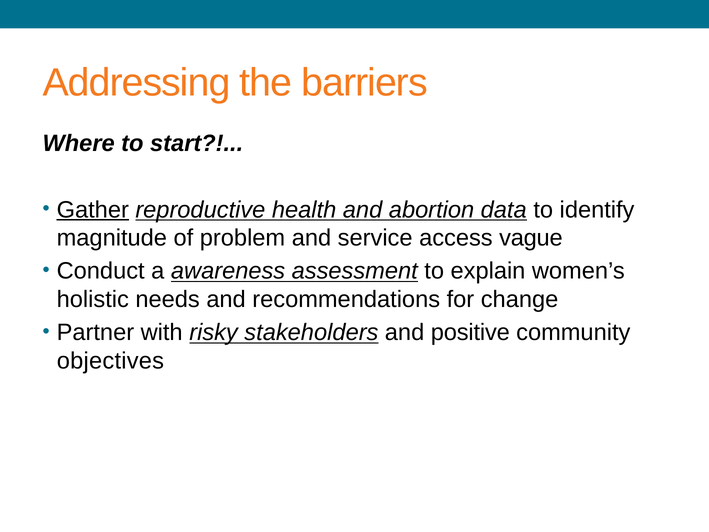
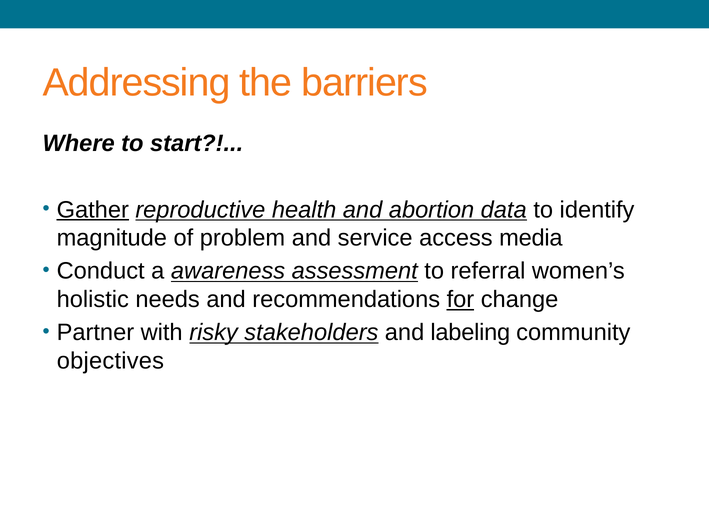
vague: vague -> media
explain: explain -> referral
for underline: none -> present
positive: positive -> labeling
